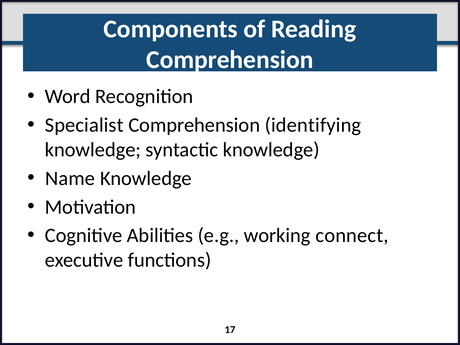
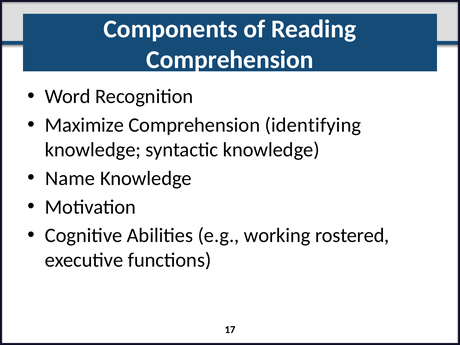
Specialist: Specialist -> Maximize
connect: connect -> rostered
